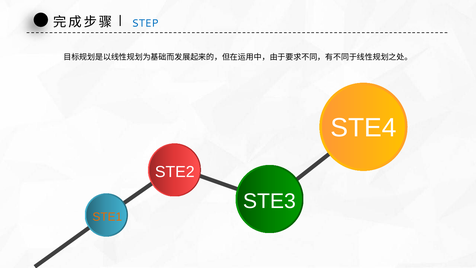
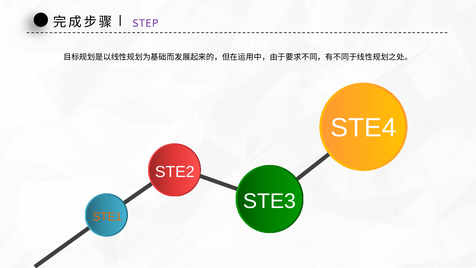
STEP colour: blue -> purple
